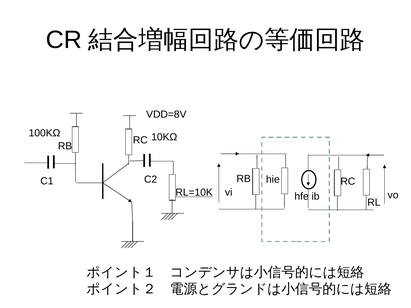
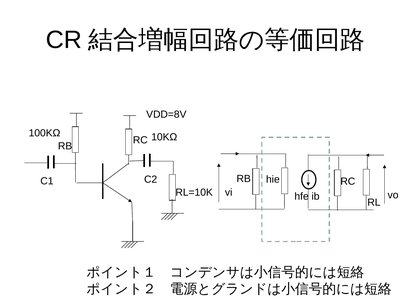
RL=10K underline: present -> none
